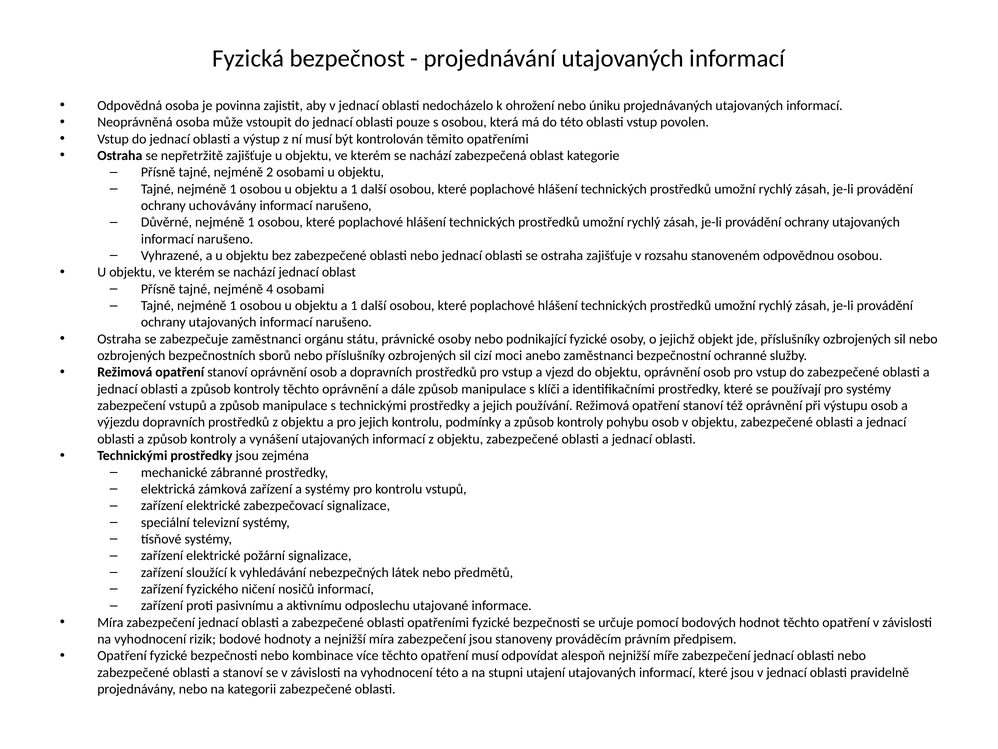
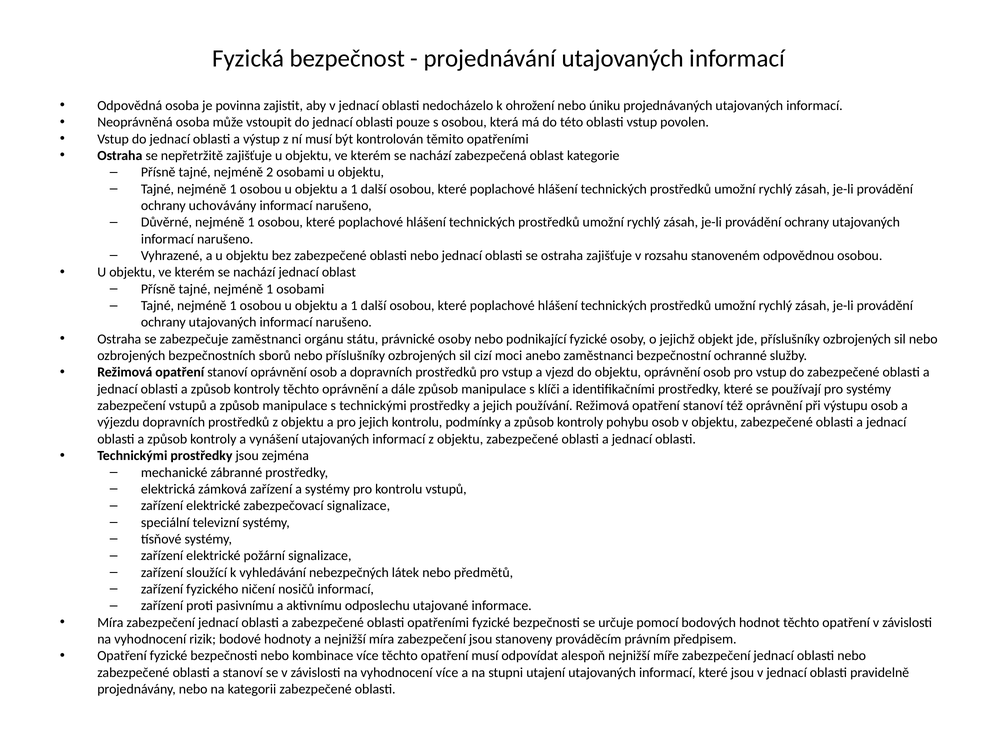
Přísně tajné nejméně 4: 4 -> 1
vyhodnocení této: této -> více
